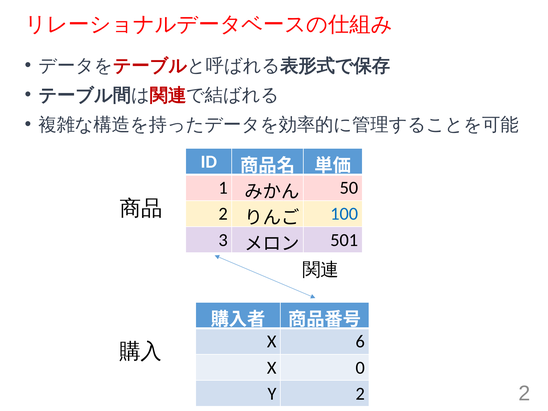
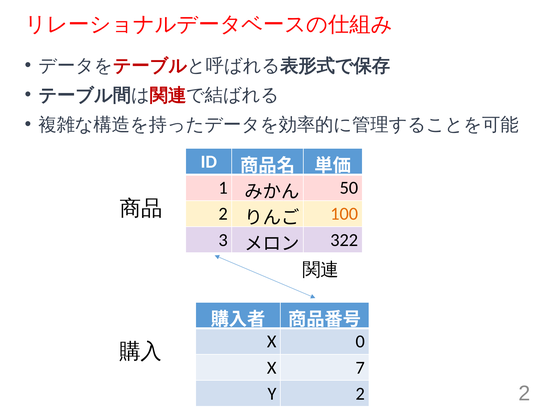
100 colour: blue -> orange
501: 501 -> 322
6: 6 -> 0
0: 0 -> 7
